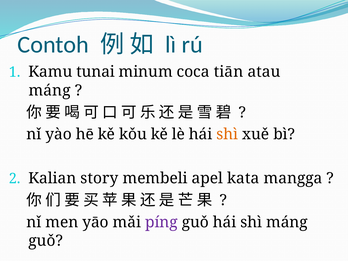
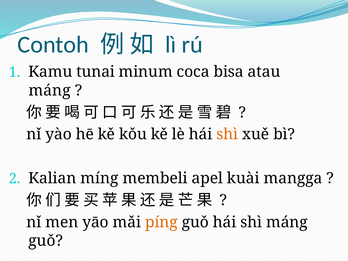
tiān: tiān -> bisa
story: story -> míng
kata: kata -> kuài
píng colour: purple -> orange
